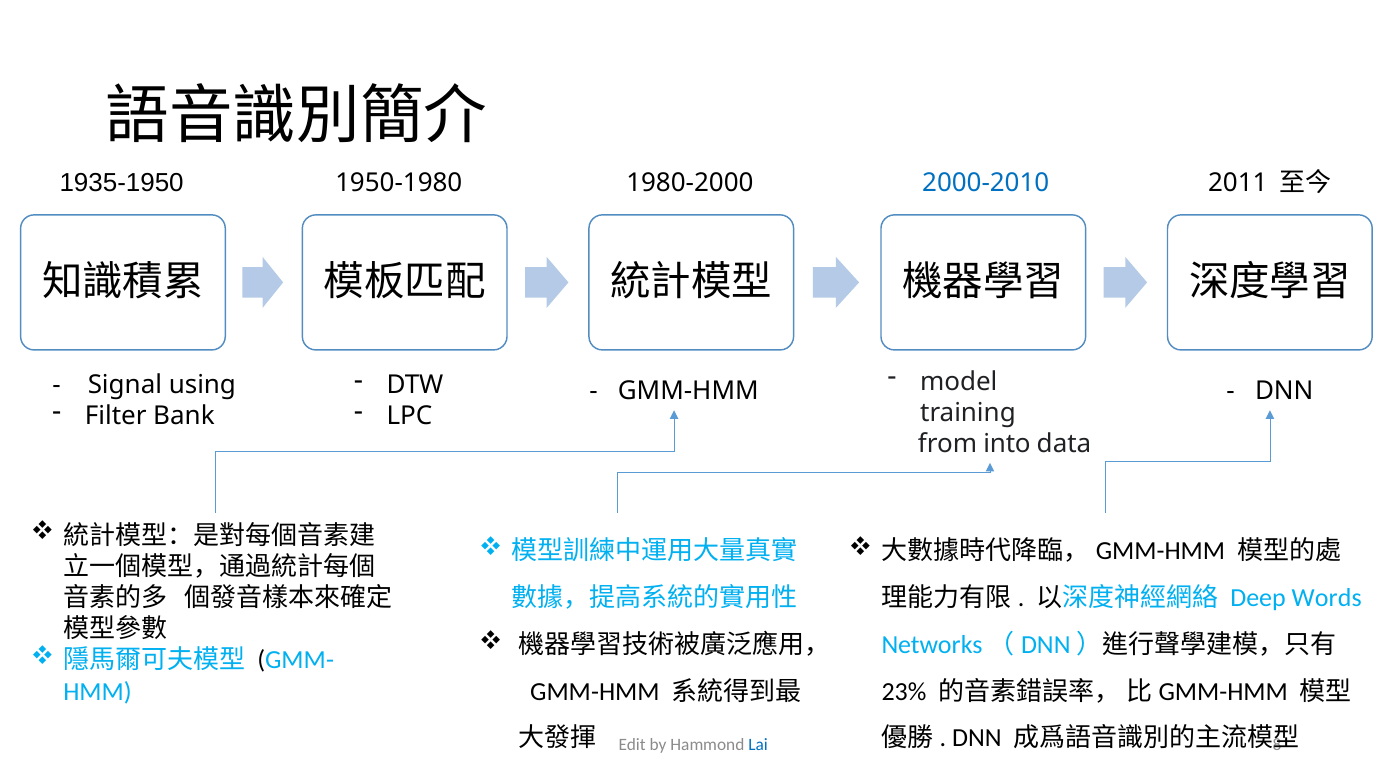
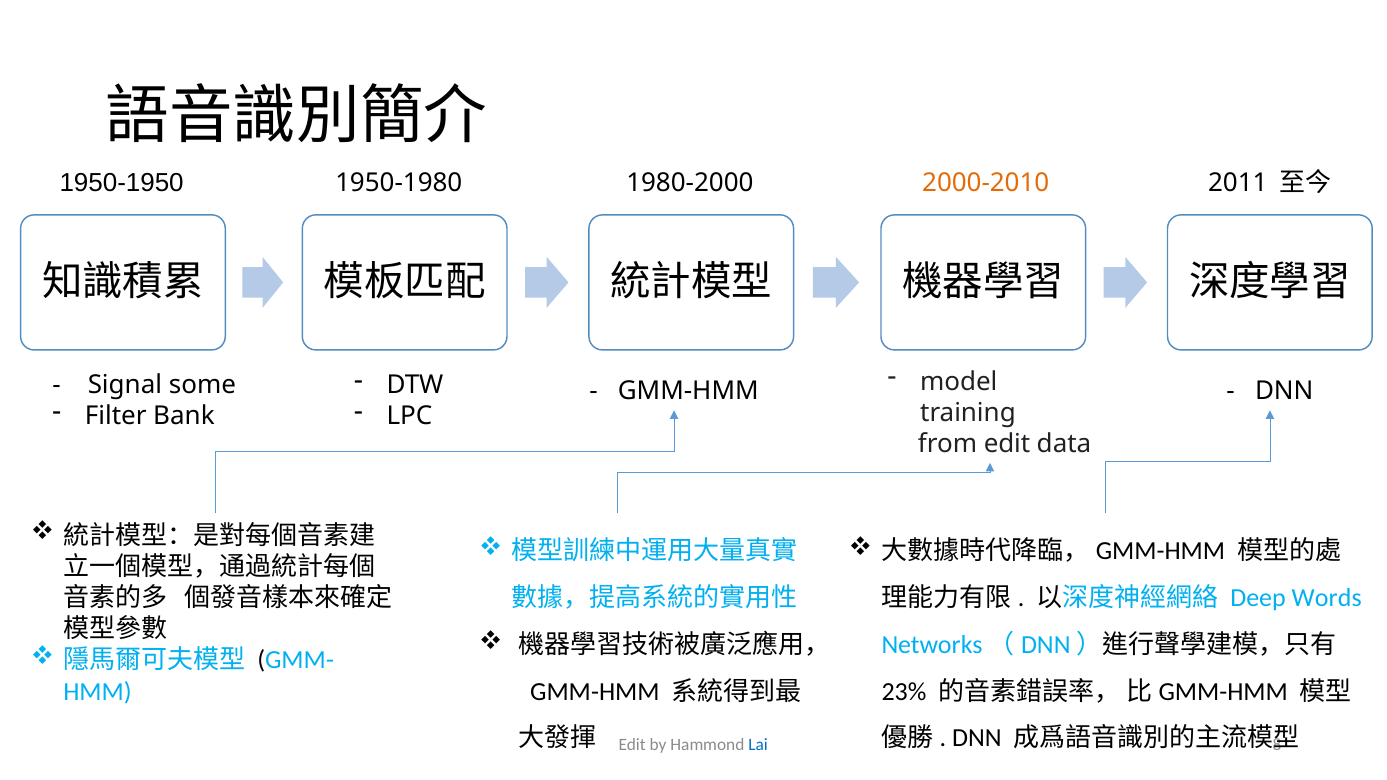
1935-1950: 1935-1950 -> 1950-1950
2000-2010 colour: blue -> orange
using: using -> some
from into: into -> edit
